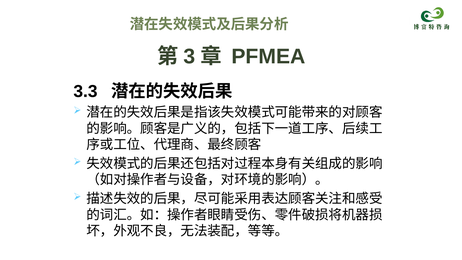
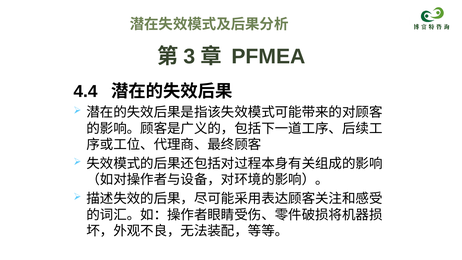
3.3: 3.3 -> 4.4
